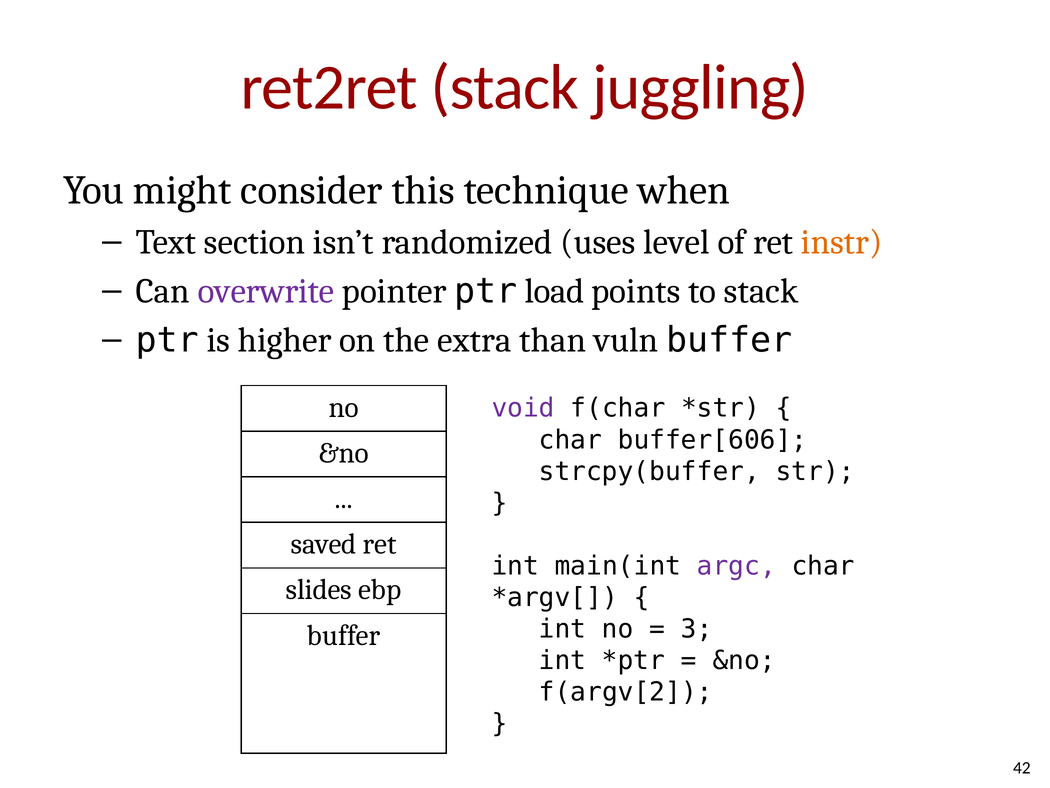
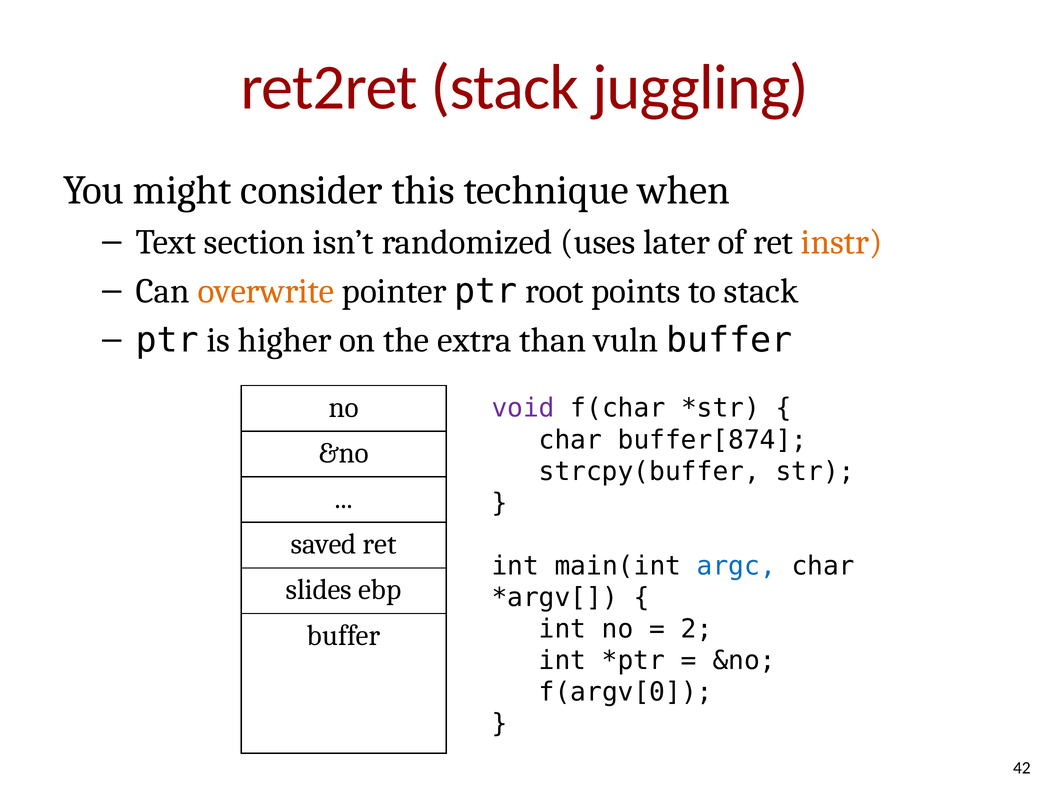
level: level -> later
overwrite colour: purple -> orange
load: load -> root
buffer[606: buffer[606 -> buffer[874
argc colour: purple -> blue
3: 3 -> 2
f(argv[2: f(argv[2 -> f(argv[0
